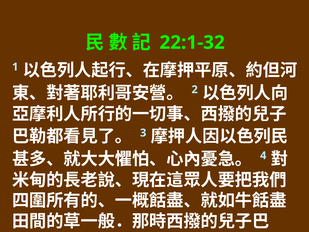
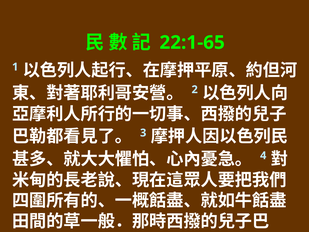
22:1-32: 22:1-32 -> 22:1-65
